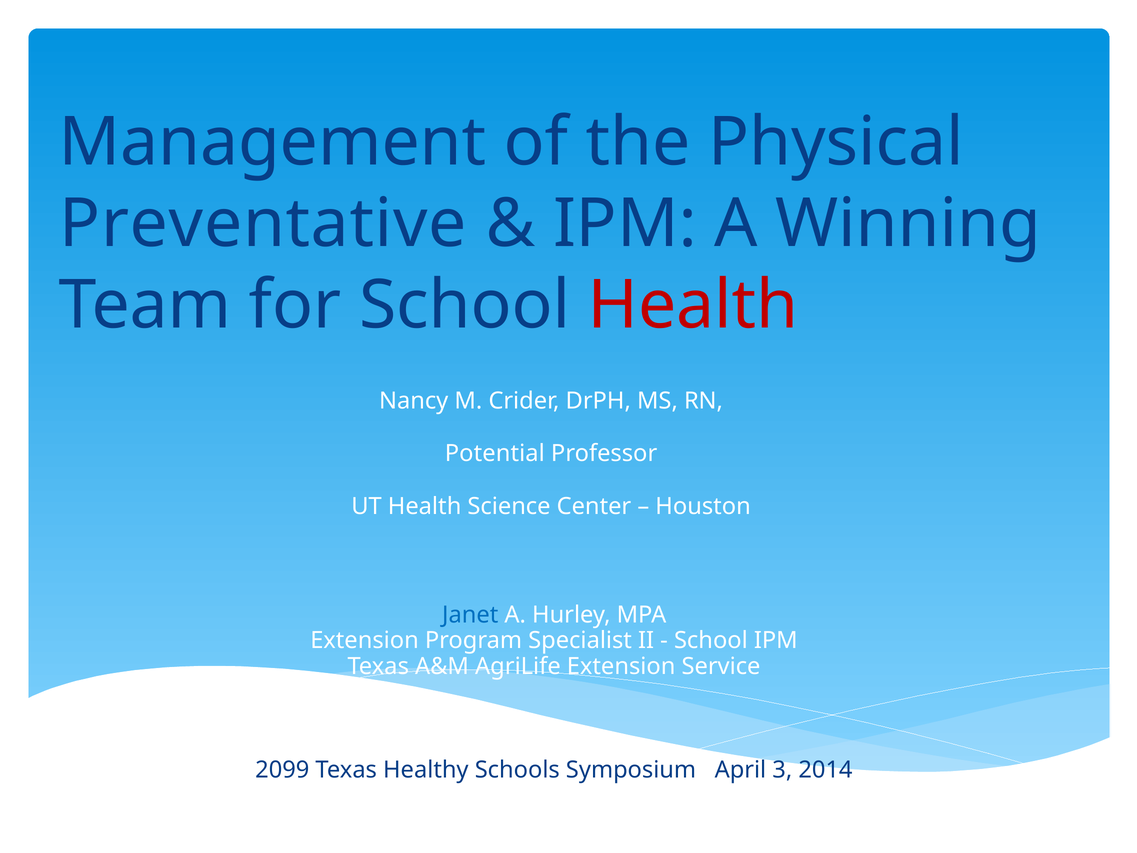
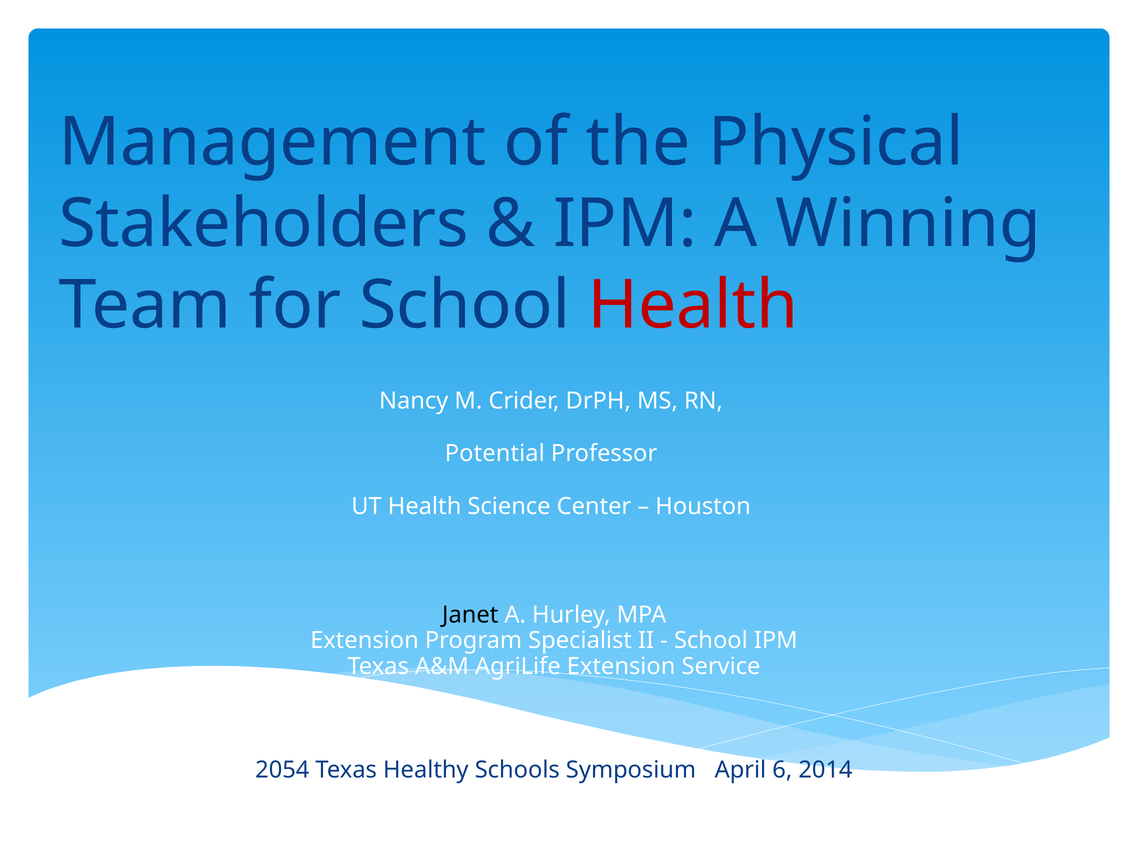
Preventative: Preventative -> Stakeholders
Janet colour: blue -> black
2099: 2099 -> 2054
3: 3 -> 6
